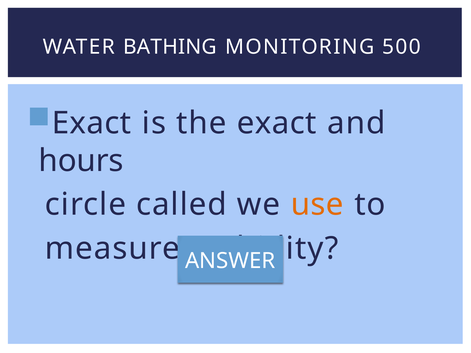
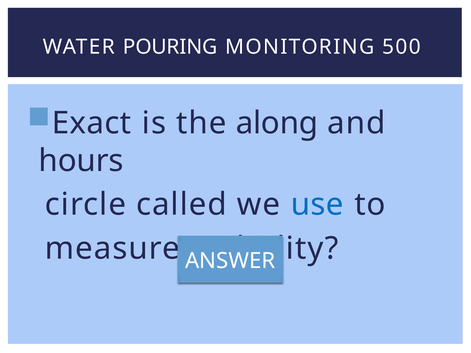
BATHING: BATHING -> POURING
the exact: exact -> along
use colour: orange -> blue
